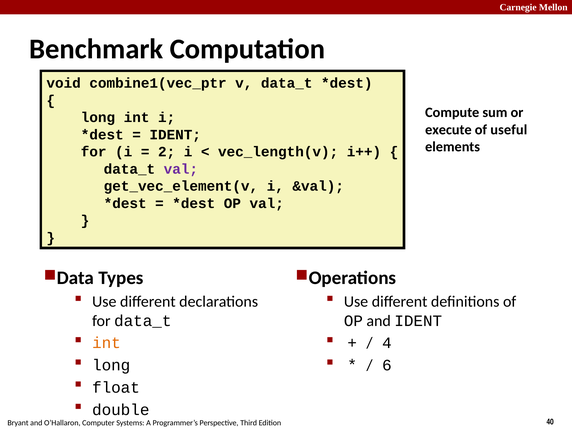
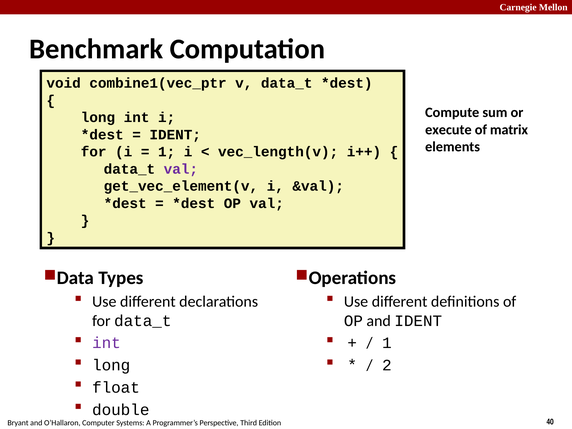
useful: useful -> matrix
2 at (167, 152): 2 -> 1
int at (106, 343) colour: orange -> purple
4 at (387, 343): 4 -> 1
6: 6 -> 2
